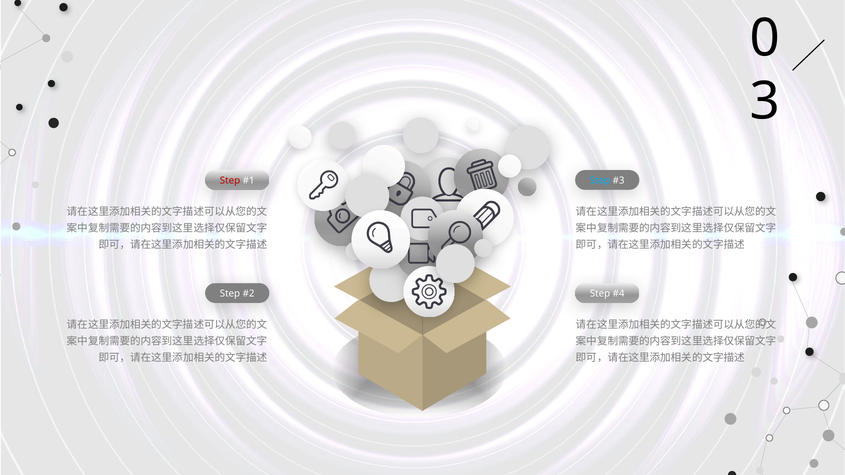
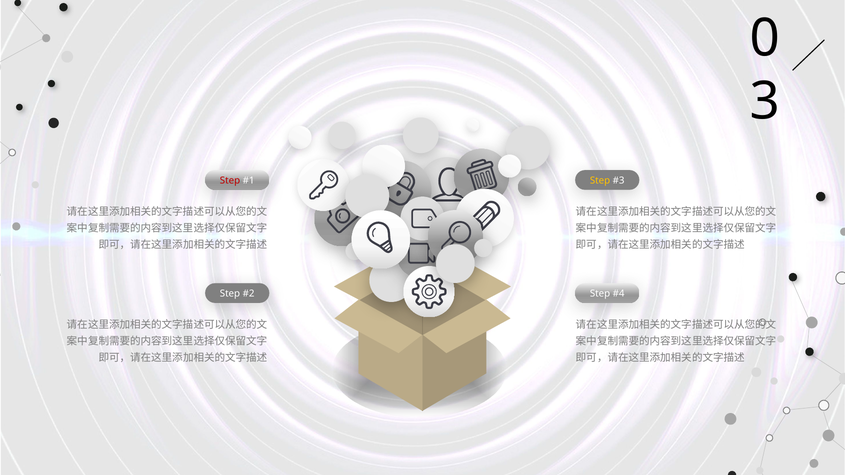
Step at (600, 181) colour: light blue -> yellow
